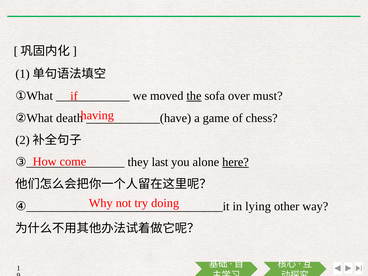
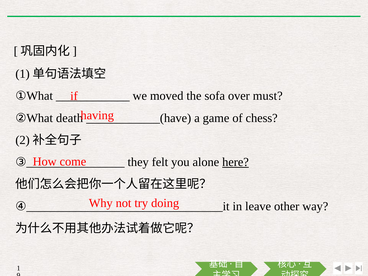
the underline: present -> none
last: last -> felt
lying: lying -> leave
